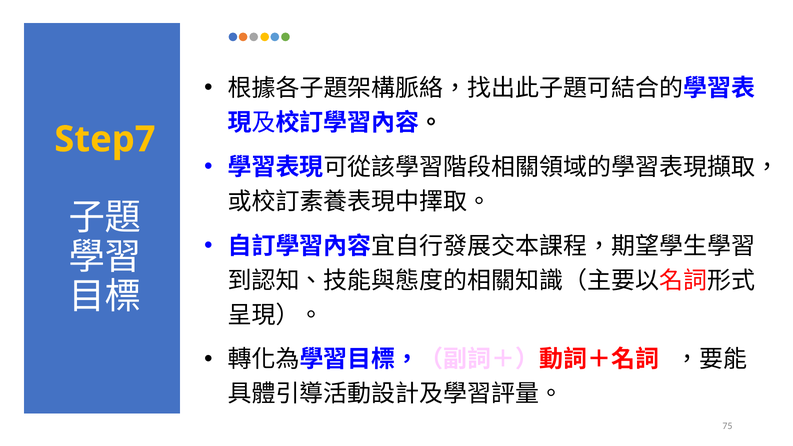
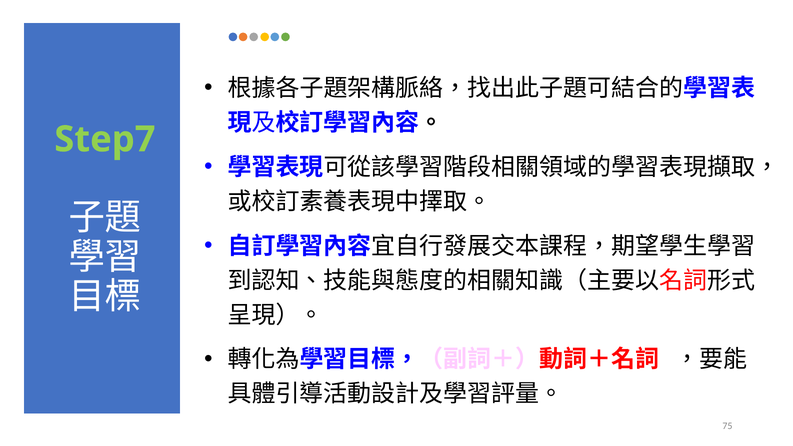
Step7 colour: yellow -> light green
